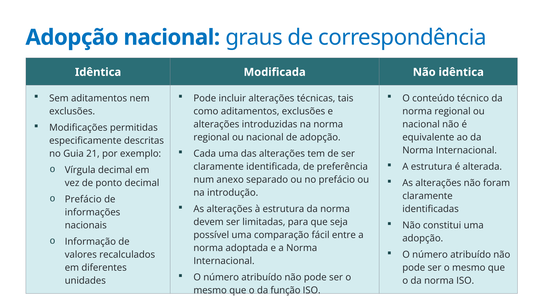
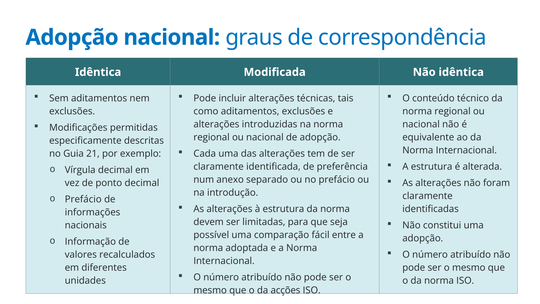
função: função -> acções
